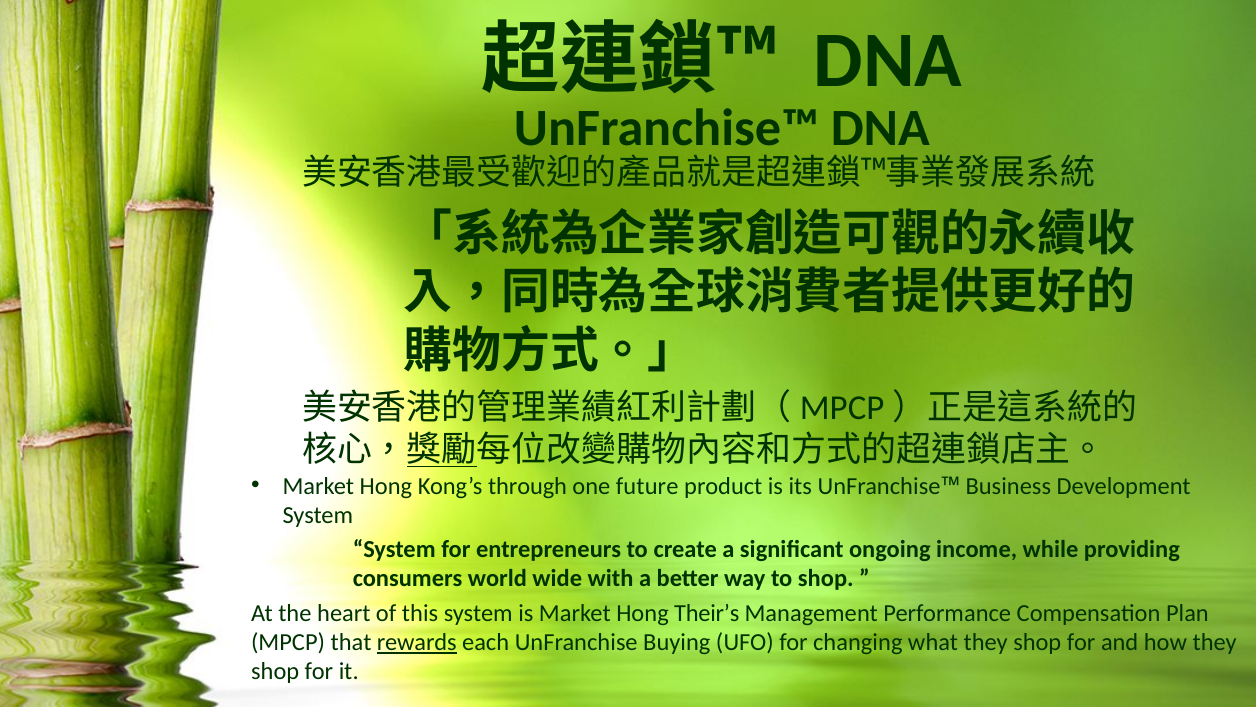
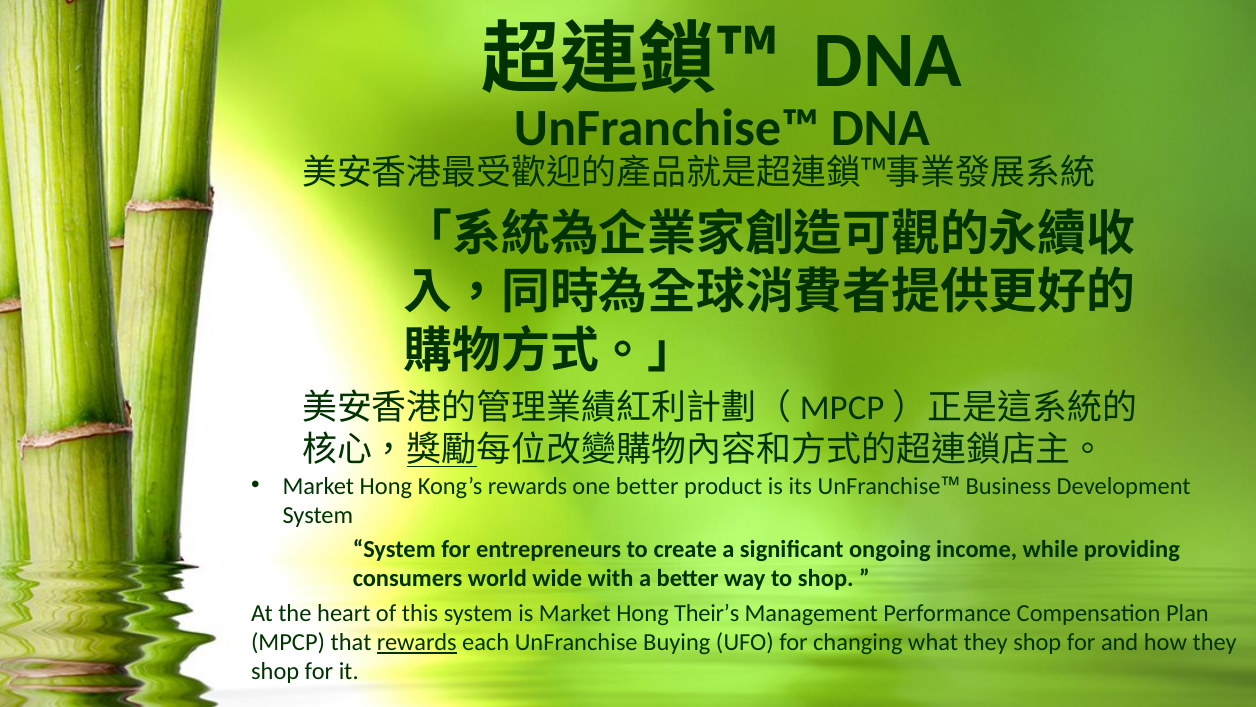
Kong’s through: through -> rewards
one future: future -> better
